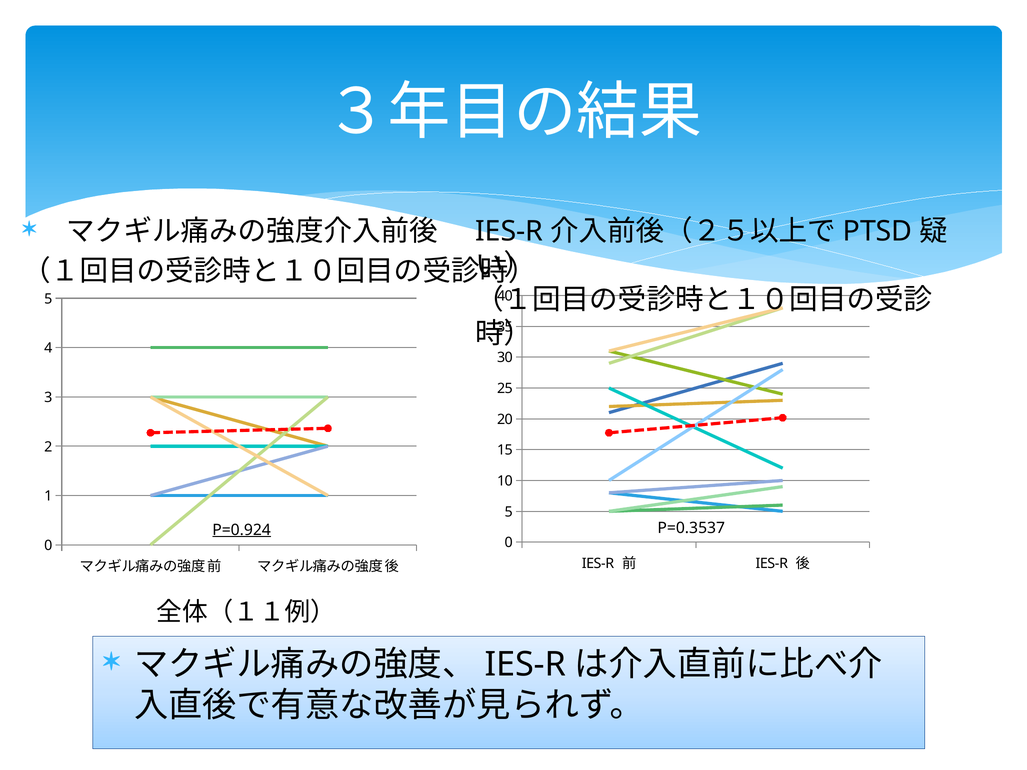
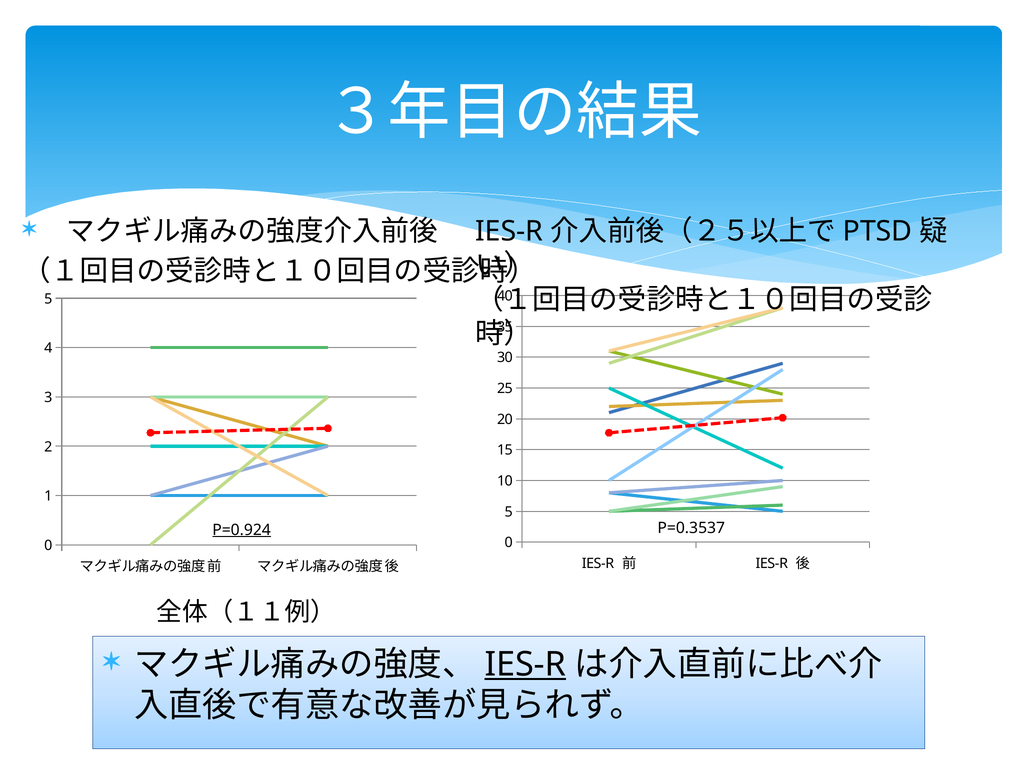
IES-R at (525, 665) underline: none -> present
